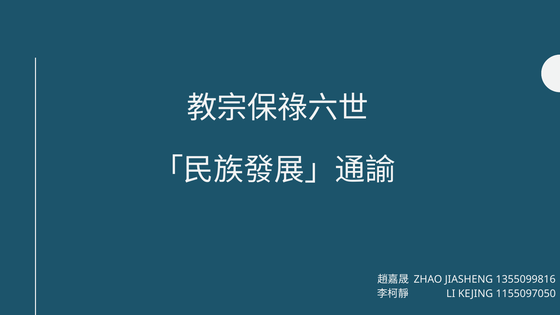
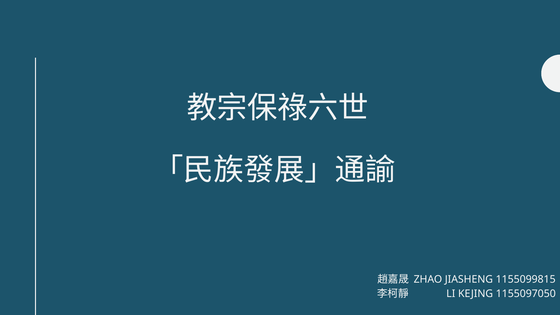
1355099816: 1355099816 -> 1155099815
